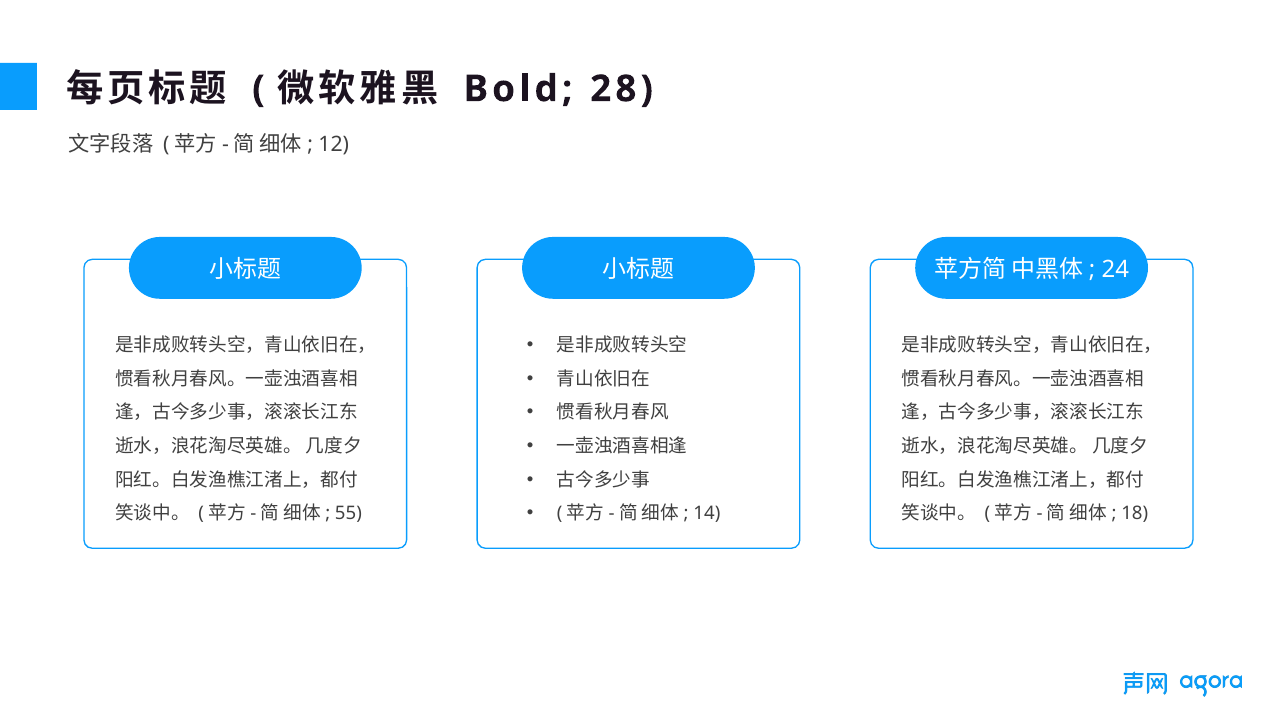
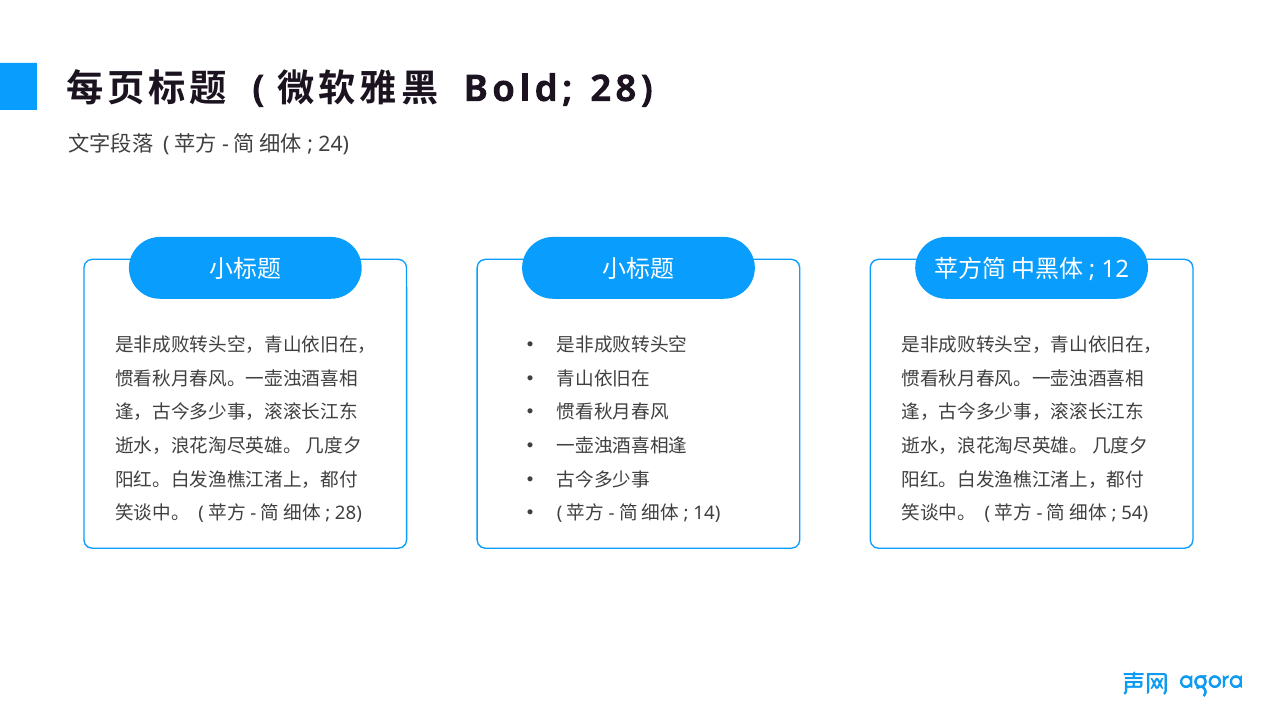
12: 12 -> 24
24: 24 -> 12
55 at (348, 513): 55 -> 28
18: 18 -> 54
